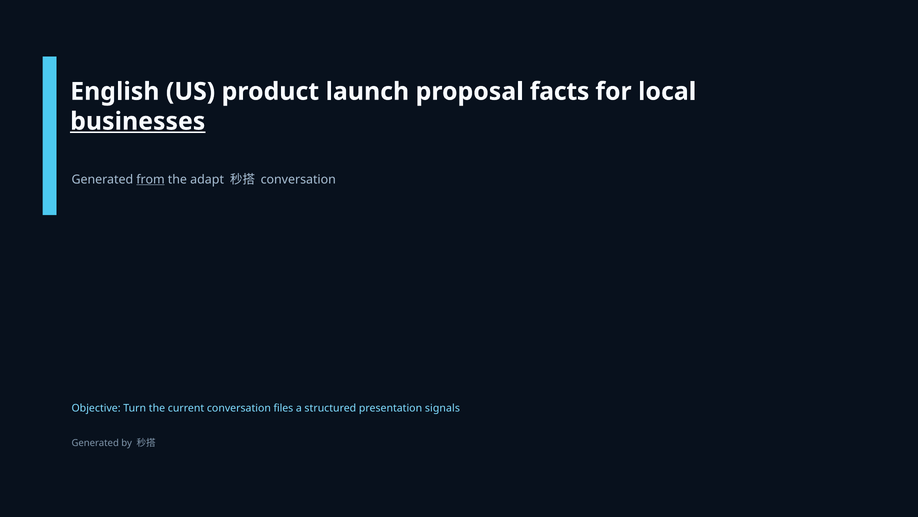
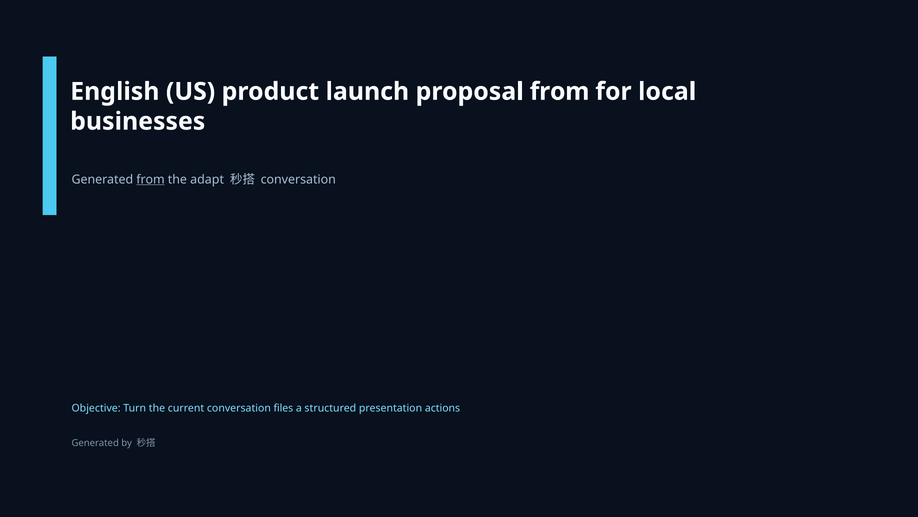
proposal facts: facts -> from
businesses underline: present -> none
signals: signals -> actions
